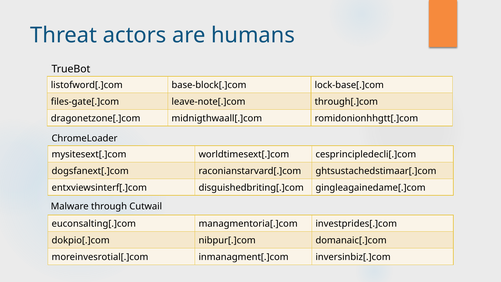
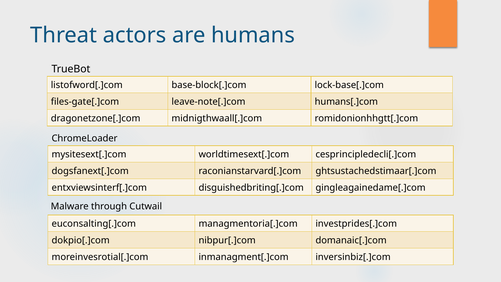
through[.]com: through[.]com -> humans[.]com
